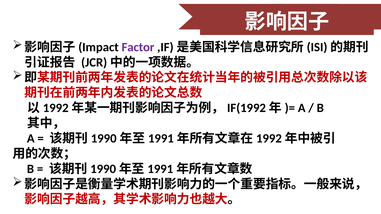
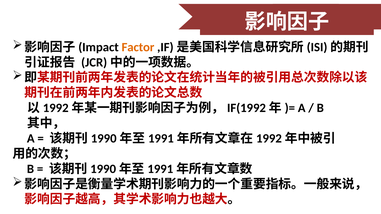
Factor colour: purple -> orange
